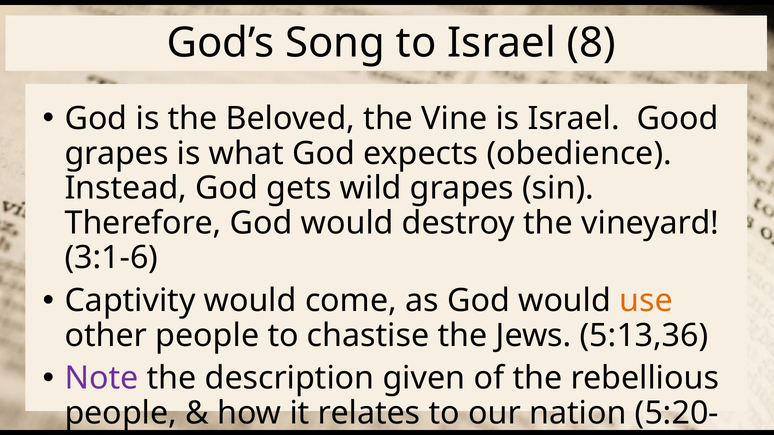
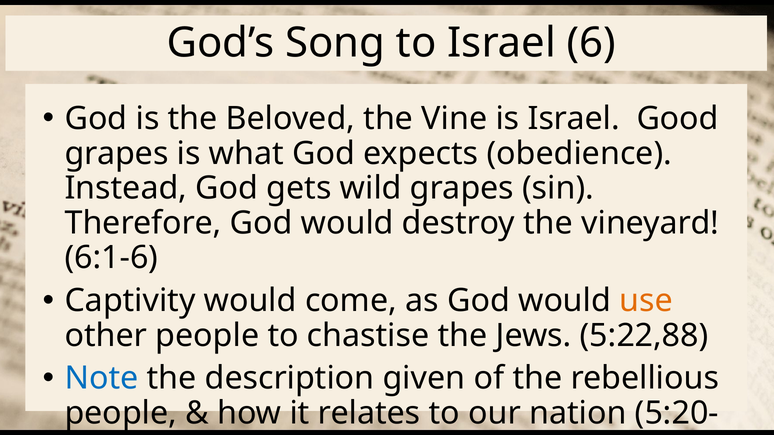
8: 8 -> 6
3:1-6: 3:1-6 -> 6:1-6
5:13,36: 5:13,36 -> 5:22,88
Note colour: purple -> blue
